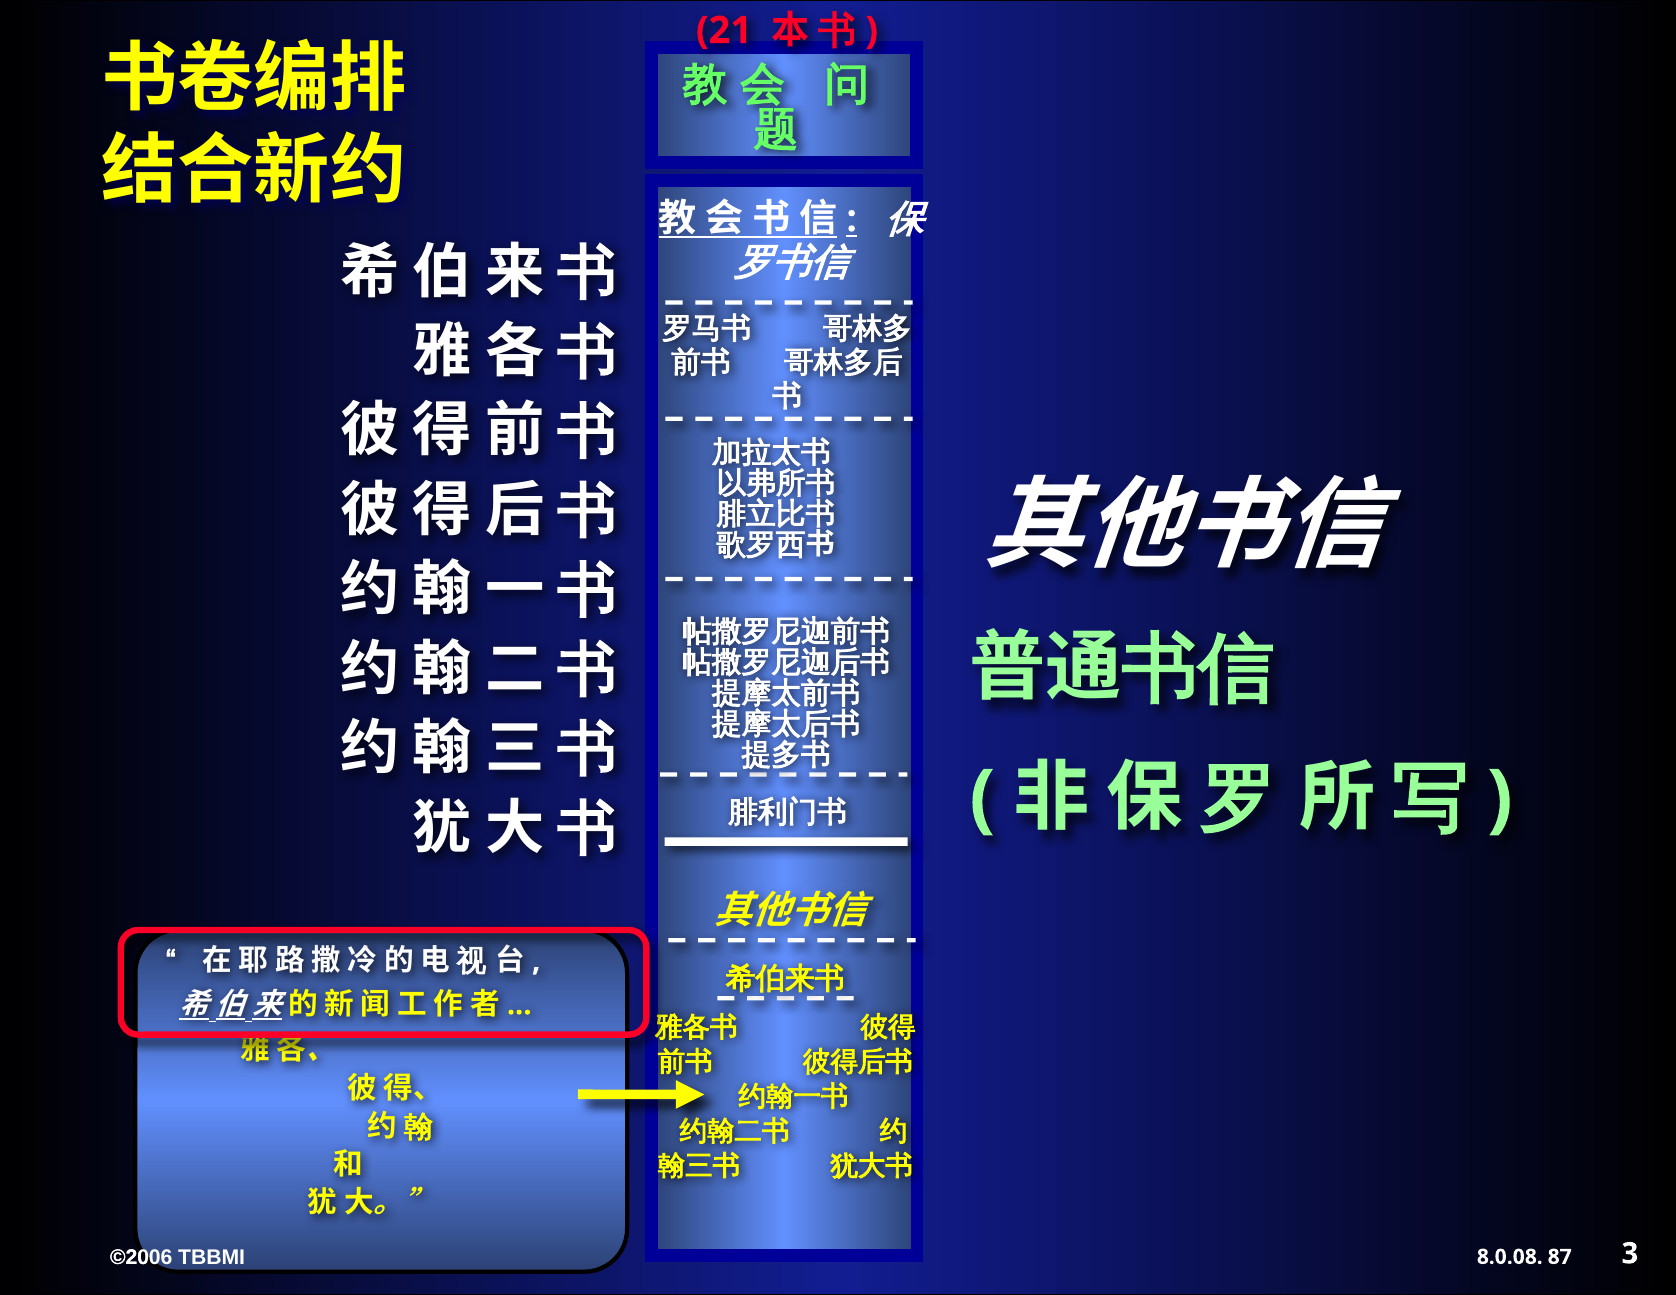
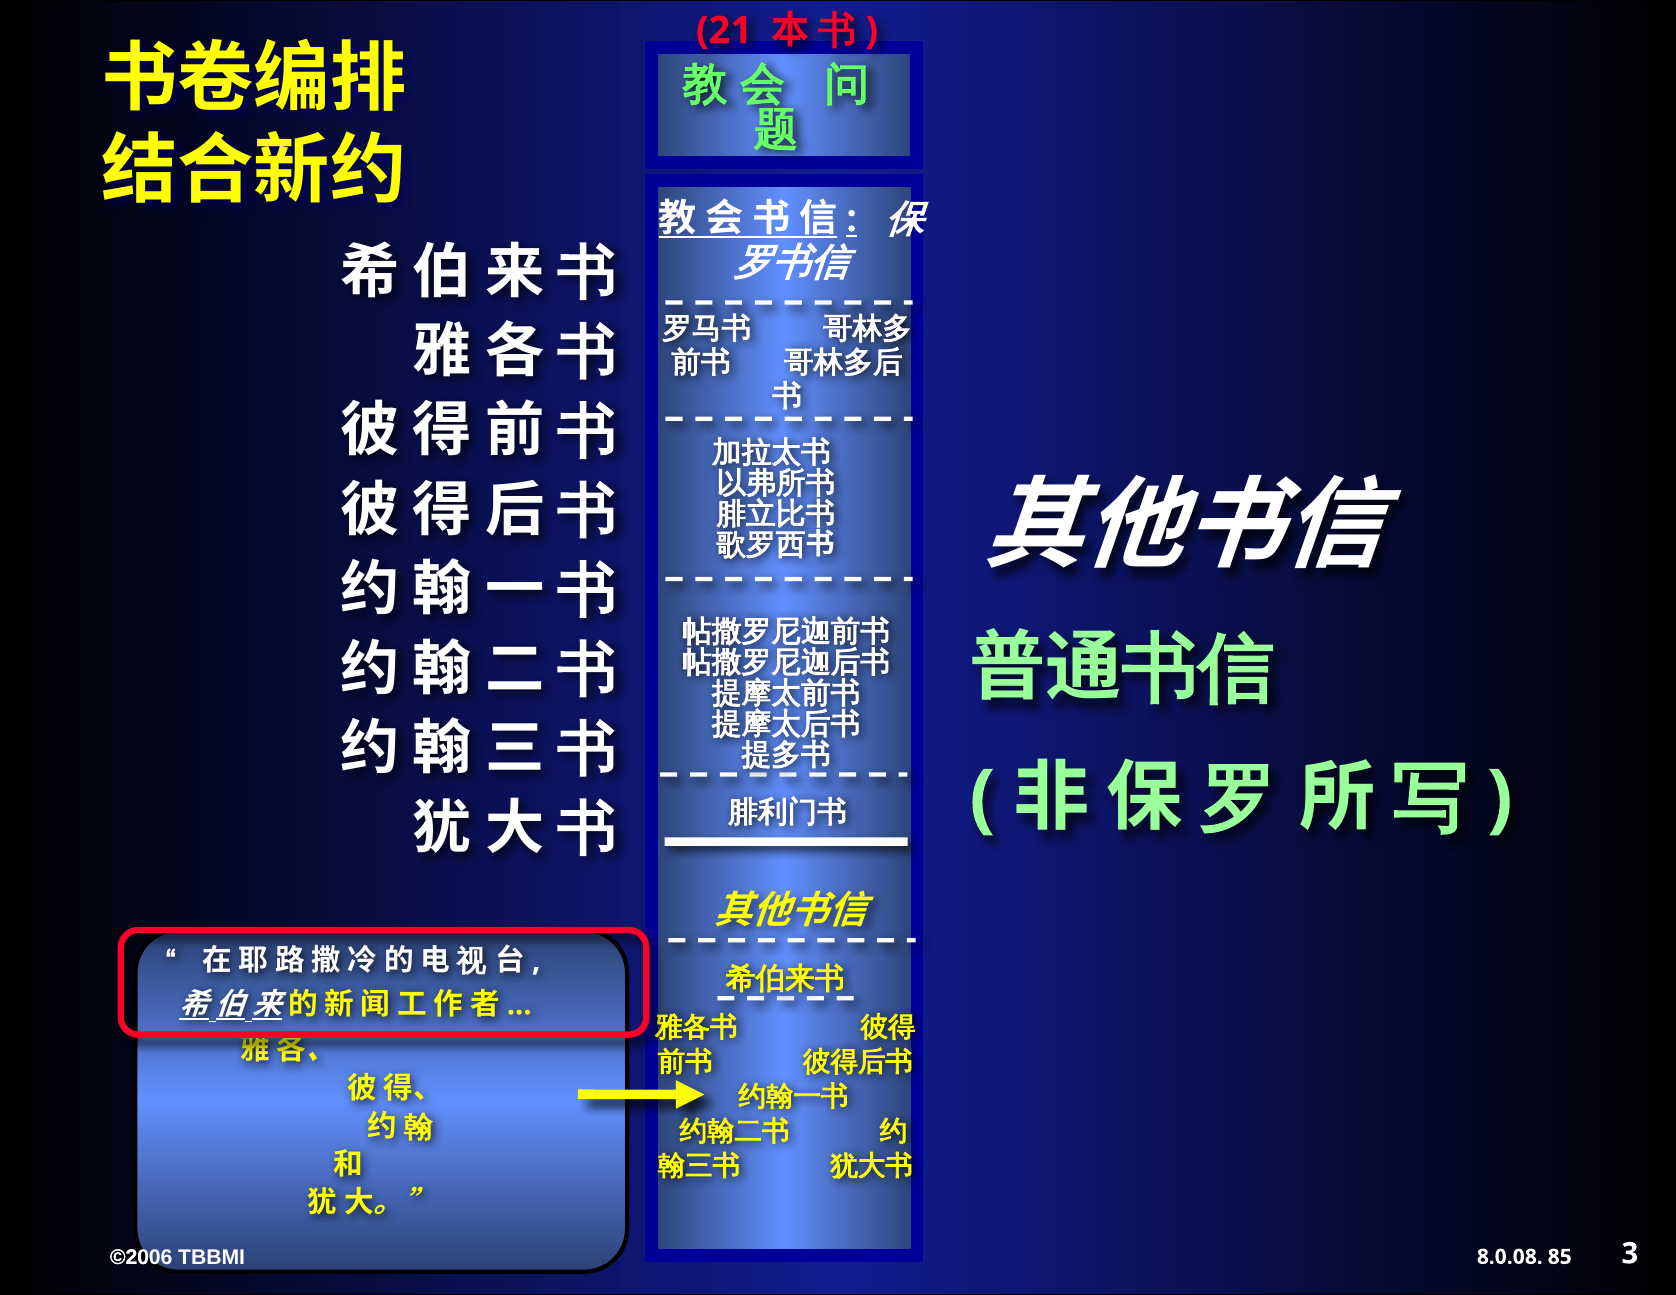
87: 87 -> 85
